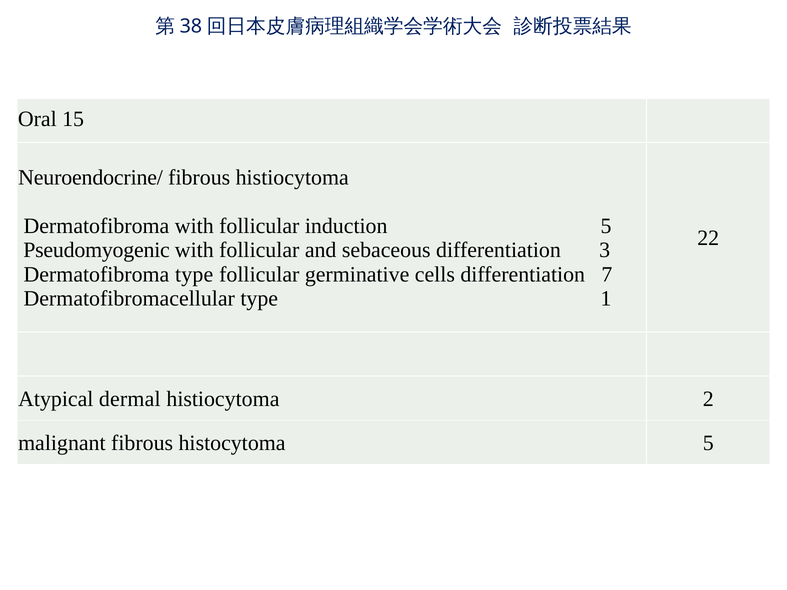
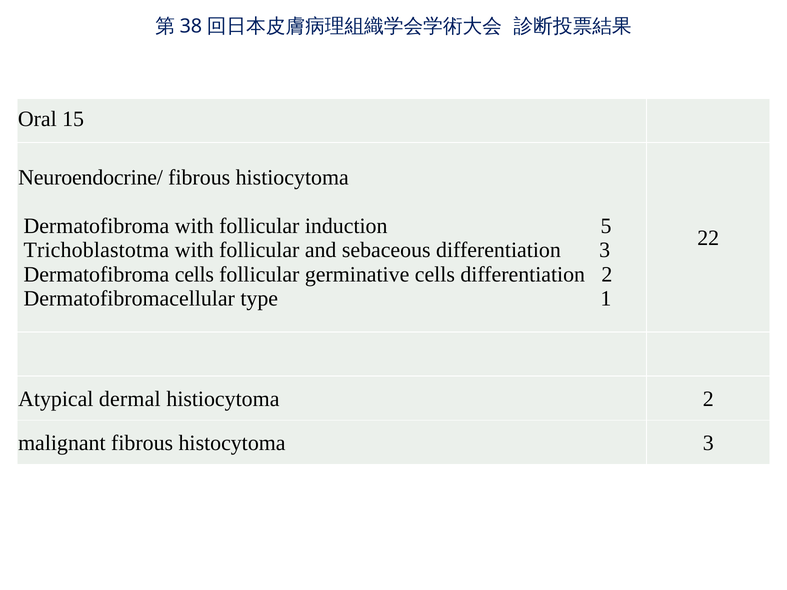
Pseudomyogenic: Pseudomyogenic -> Trichoblastotma
Dermatofibroma type: type -> cells
differentiation 7: 7 -> 2
histocytoma 5: 5 -> 3
